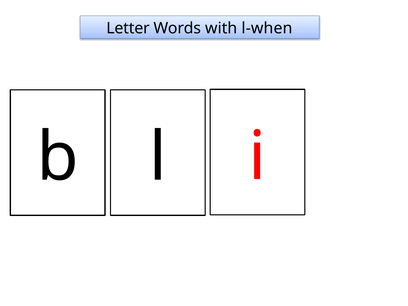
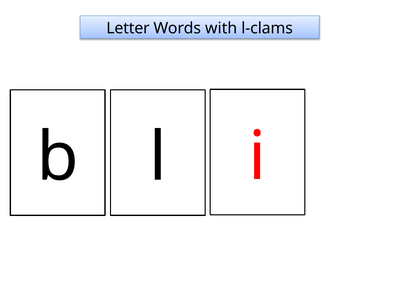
l-when: l-when -> l-clams
